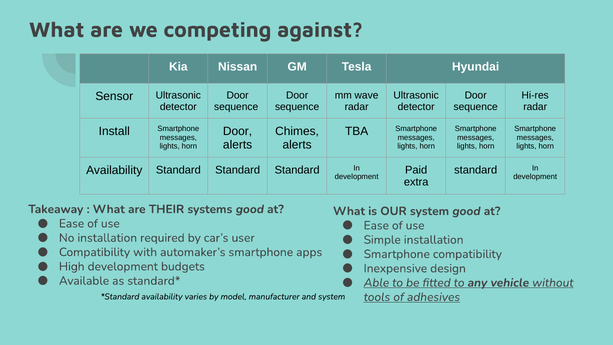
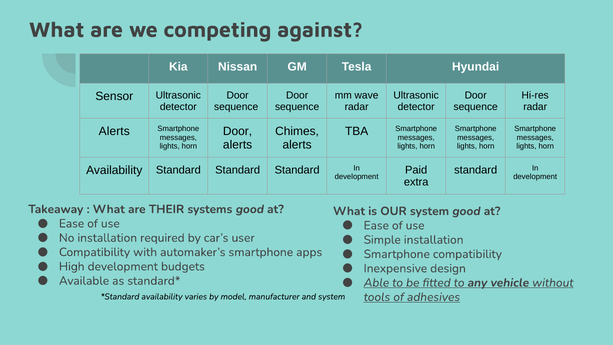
Install at (114, 131): Install -> Alerts
